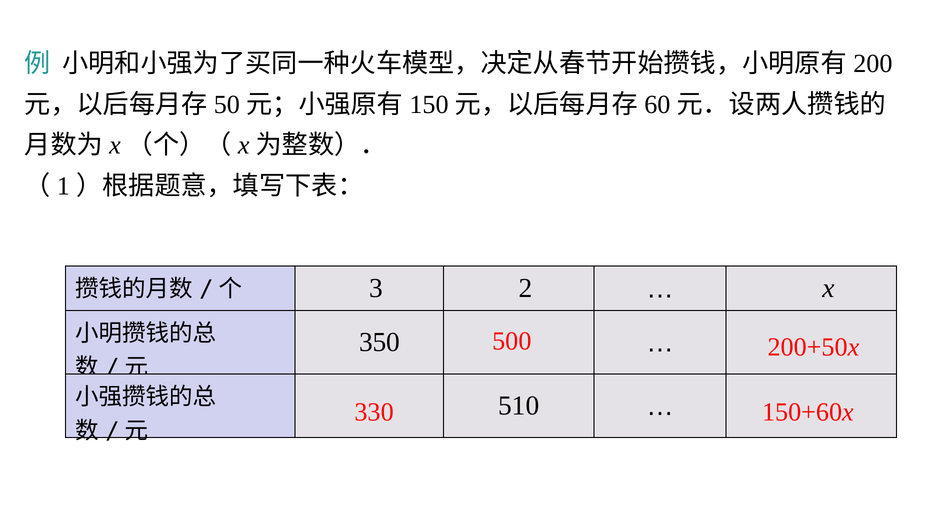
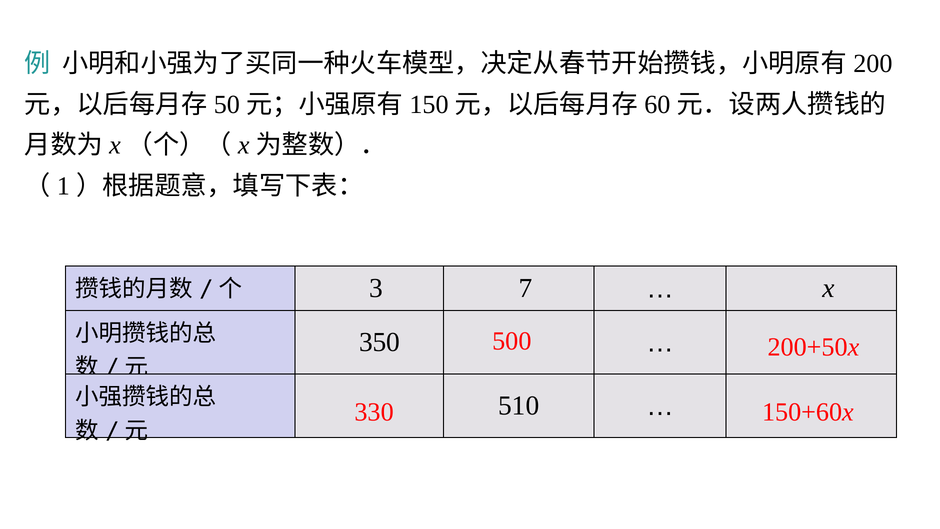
2: 2 -> 7
